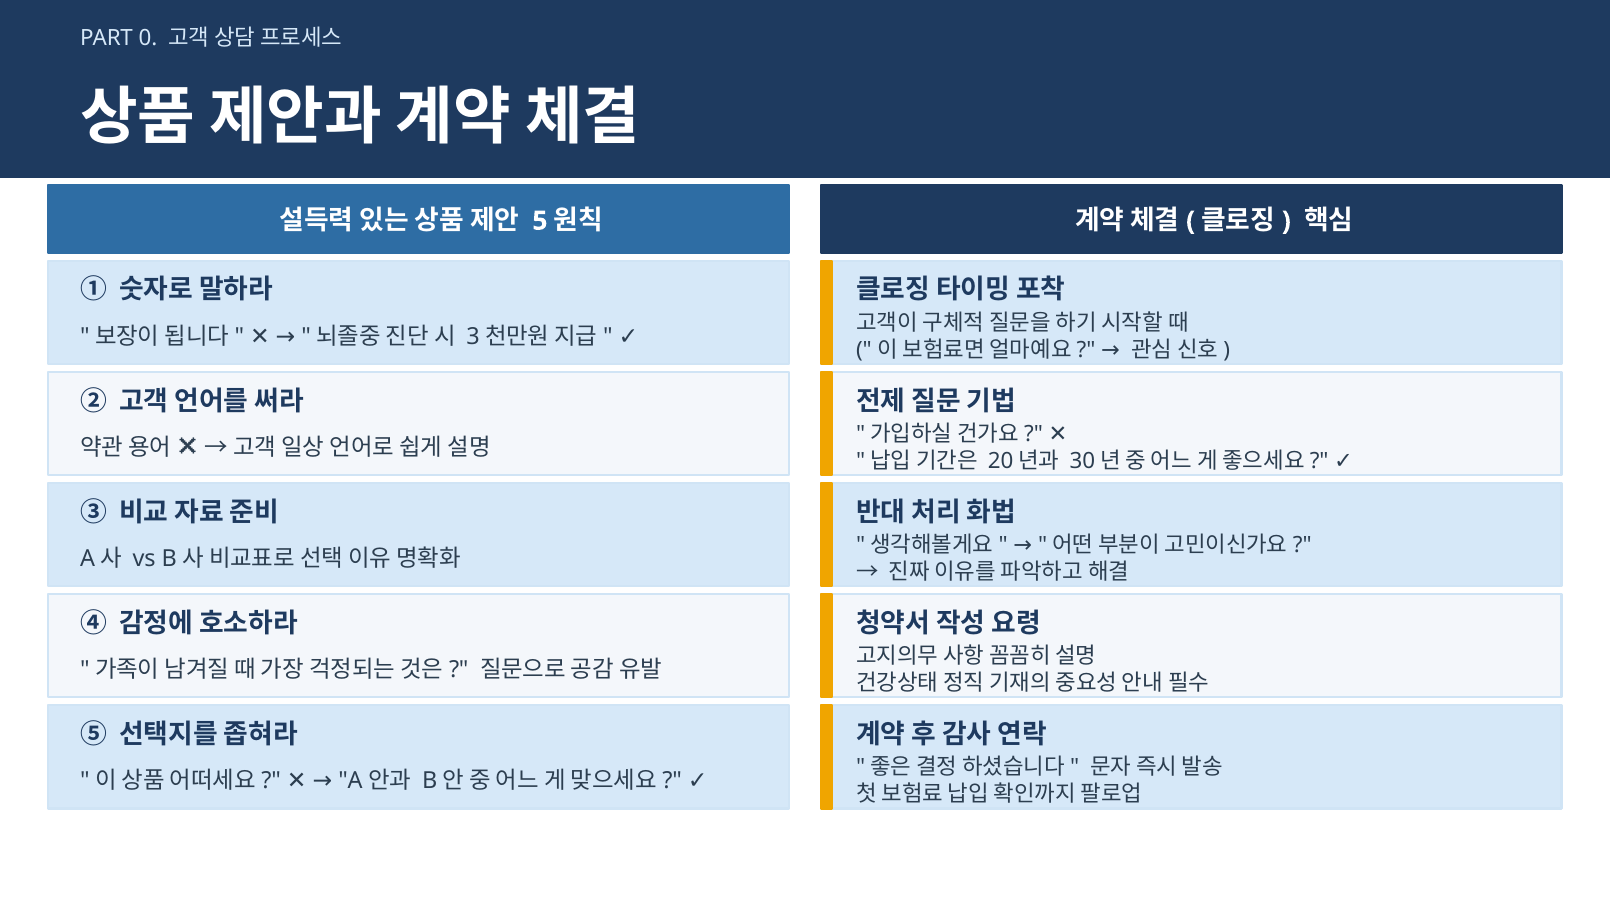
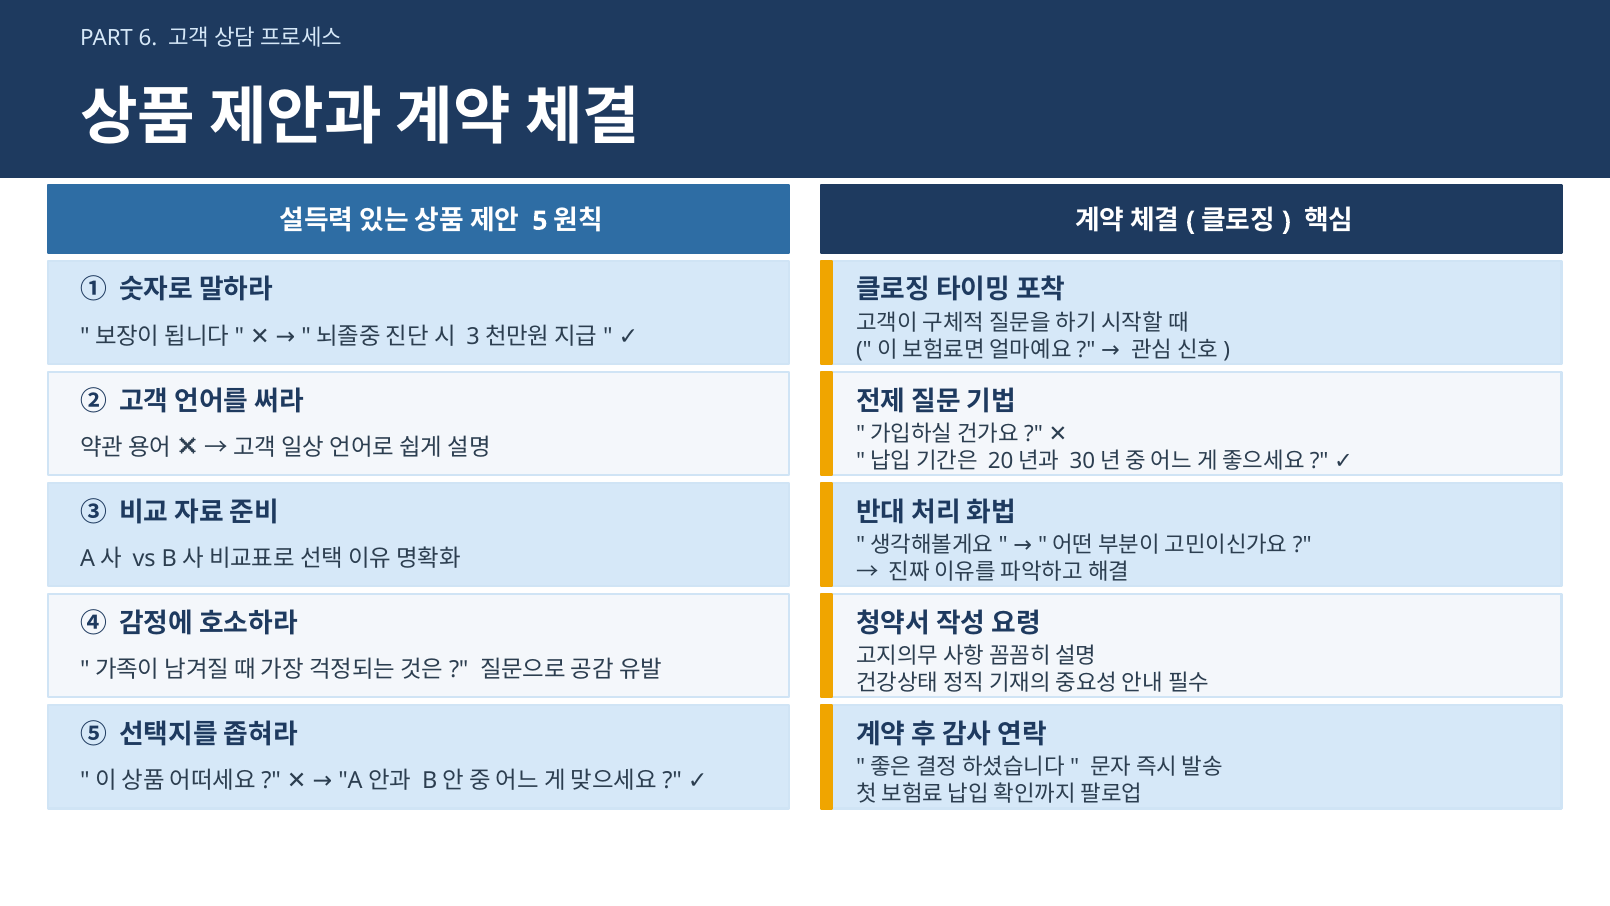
0: 0 -> 6
